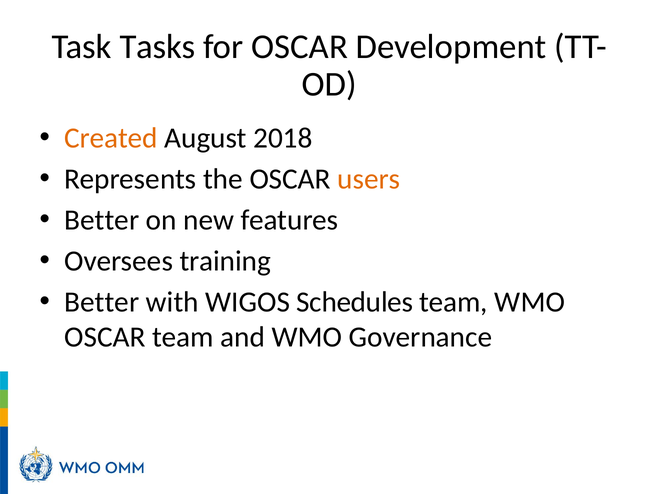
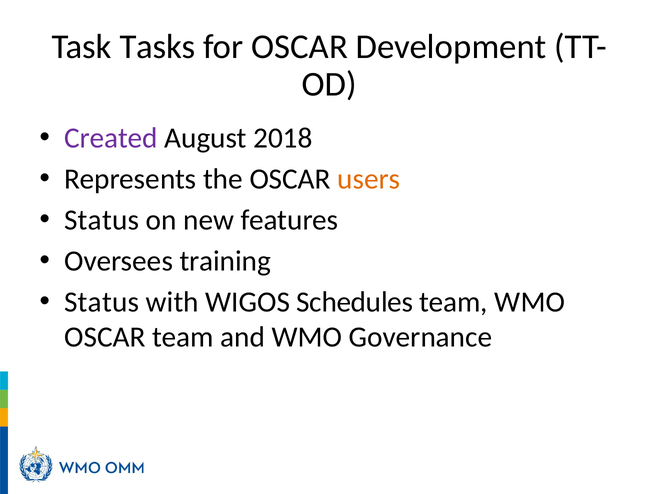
Created colour: orange -> purple
Better at (102, 220): Better -> Status
Better at (102, 302): Better -> Status
